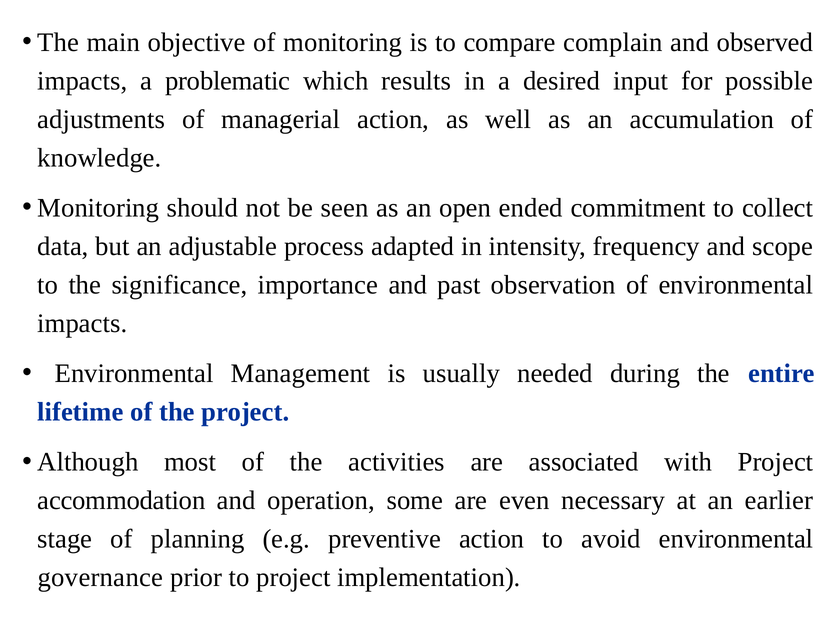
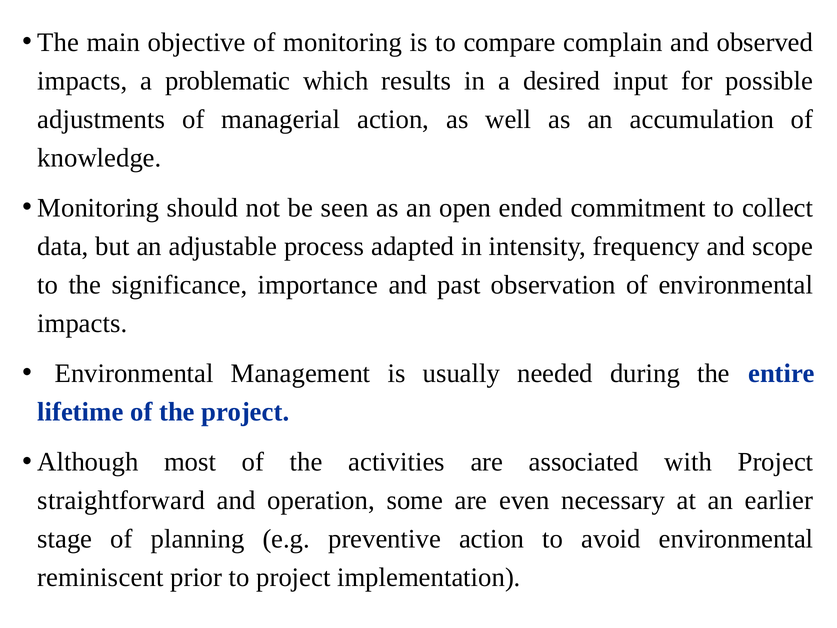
accommodation: accommodation -> straightforward
governance: governance -> reminiscent
